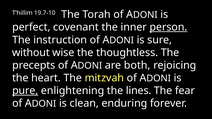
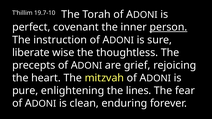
without: without -> liberate
both: both -> grief
pure underline: present -> none
